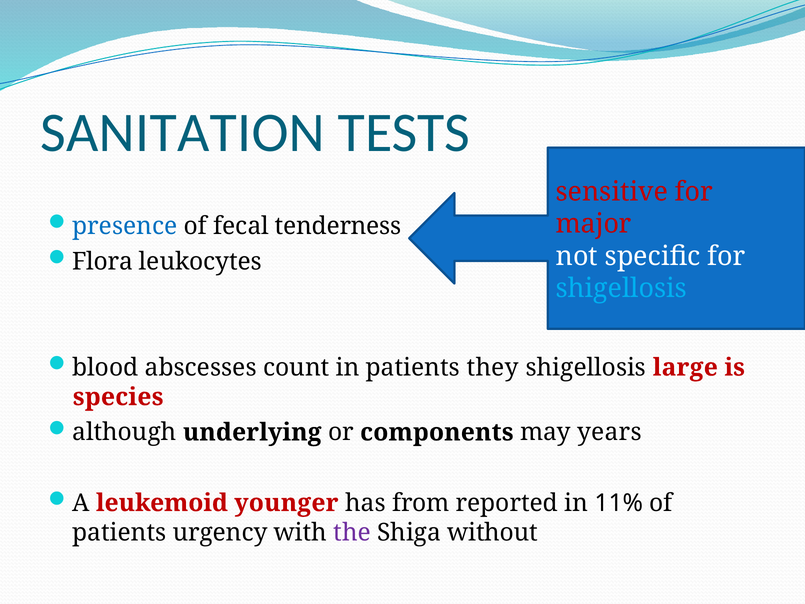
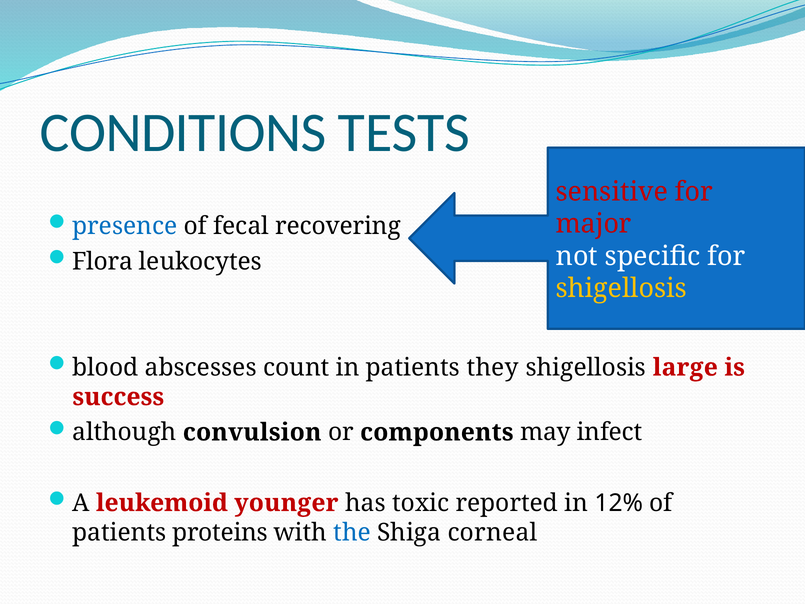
SANITATION: SANITATION -> CONDITIONS
tenderness: tenderness -> recovering
shigellosis at (621, 288) colour: light blue -> yellow
species: species -> success
underlying: underlying -> convulsion
years: years -> infect
from: from -> toxic
11%: 11% -> 12%
urgency: urgency -> proteins
the colour: purple -> blue
without: without -> corneal
